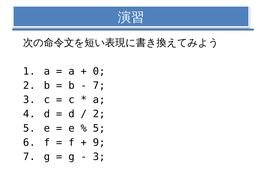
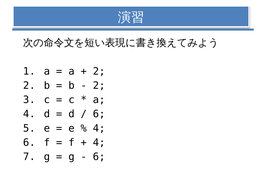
0 at (99, 71): 0 -> 2
7 at (99, 86): 7 -> 2
2 at (99, 114): 2 -> 6
5 at (99, 129): 5 -> 4
9 at (99, 143): 9 -> 4
3 at (99, 157): 3 -> 6
